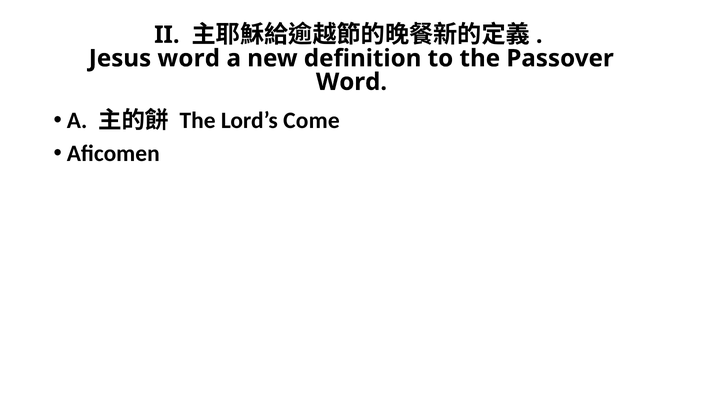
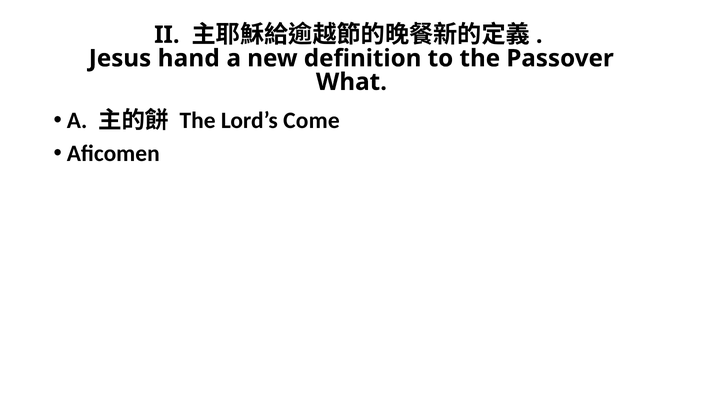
Jesus word: word -> hand
Word at (352, 82): Word -> What
